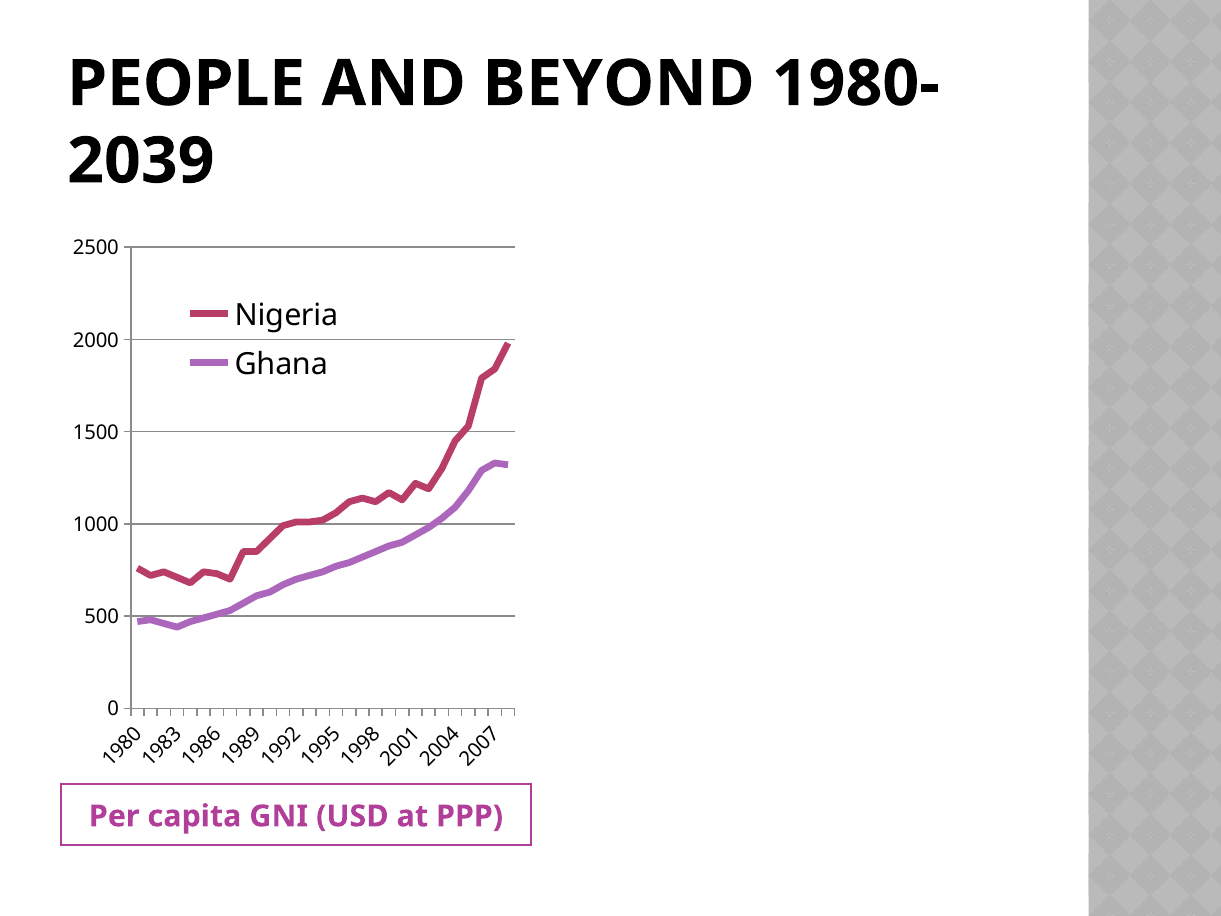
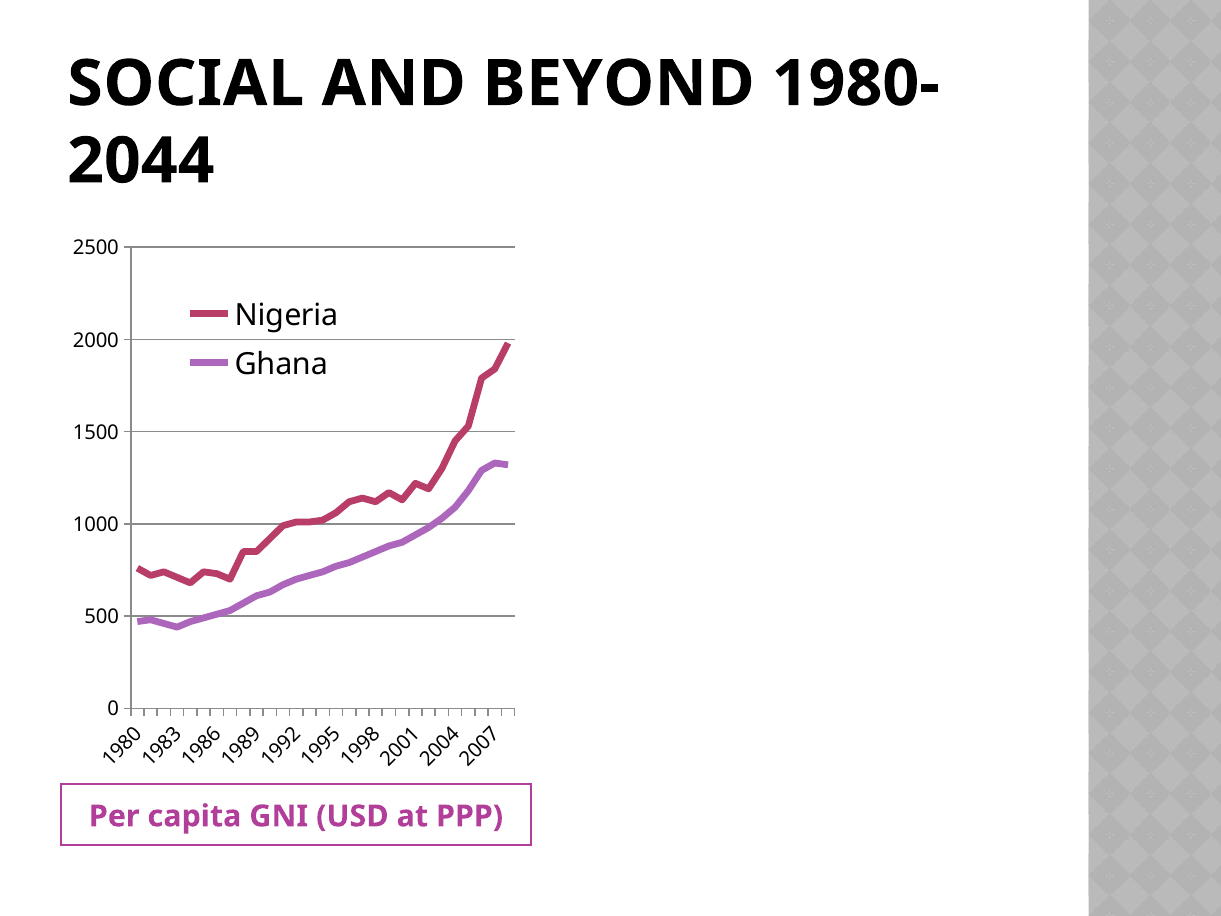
PEOPLE: PEOPLE -> SOCIAL
2039: 2039 -> 2044
